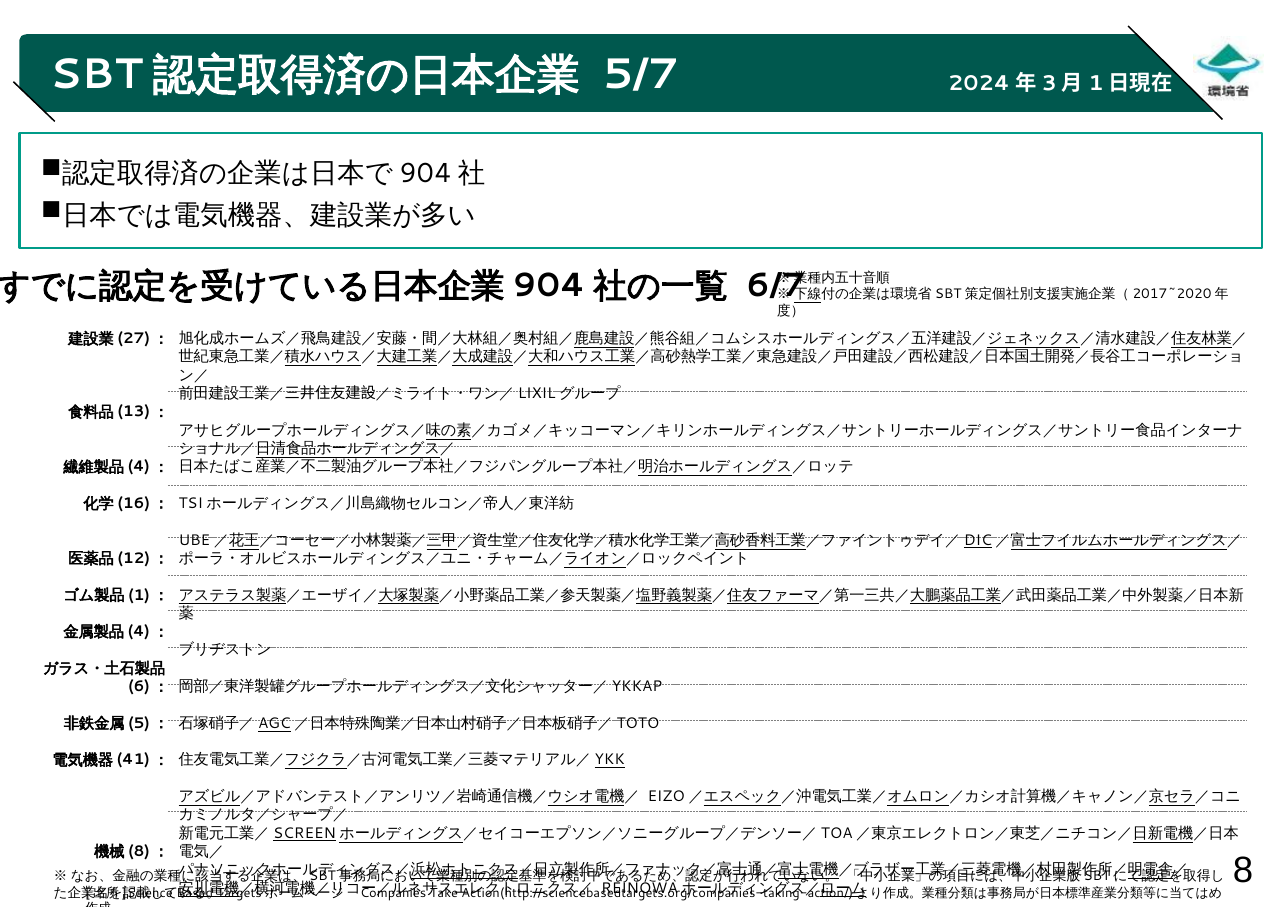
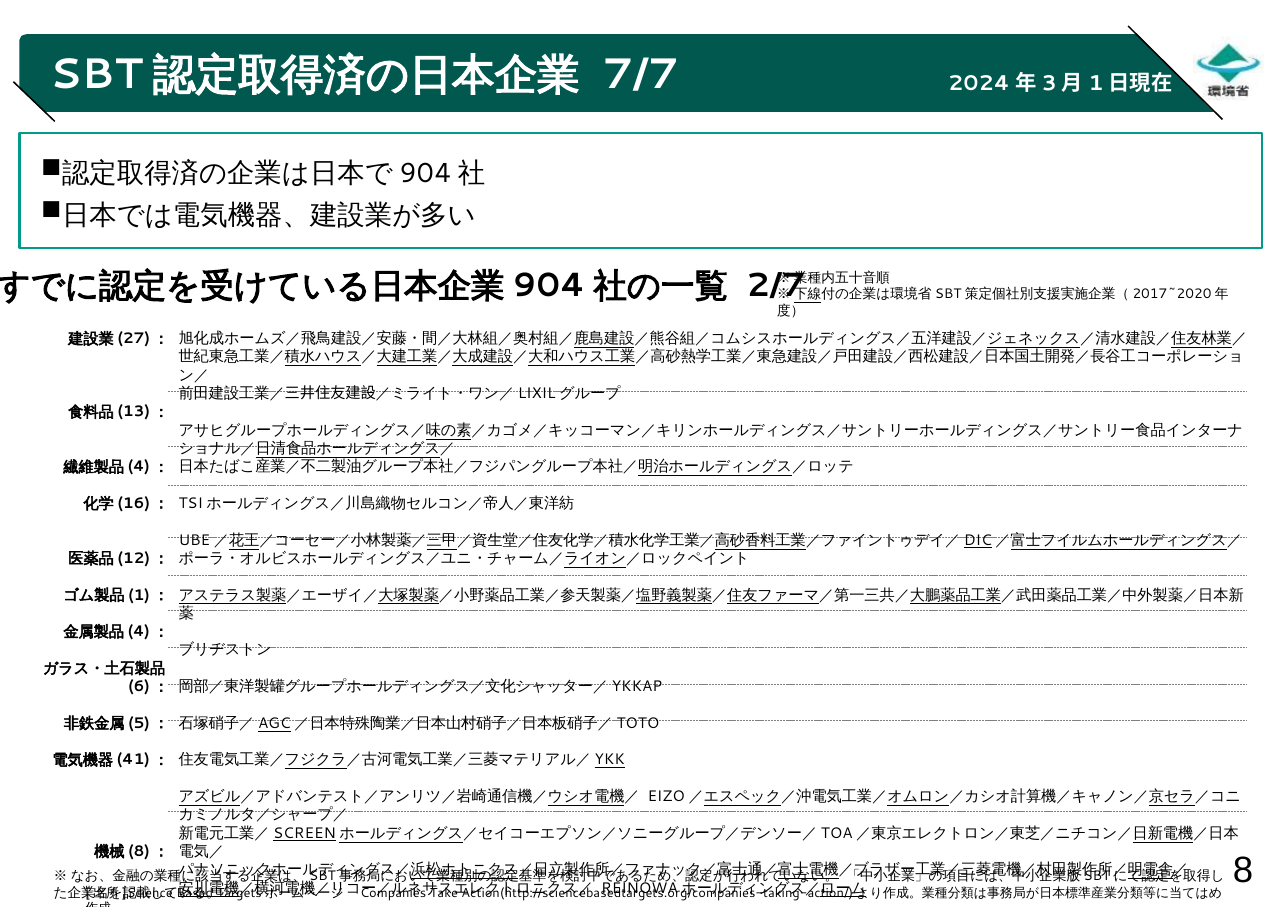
5/7: 5/7 -> 7/7
6/7: 6/7 -> 2/7
